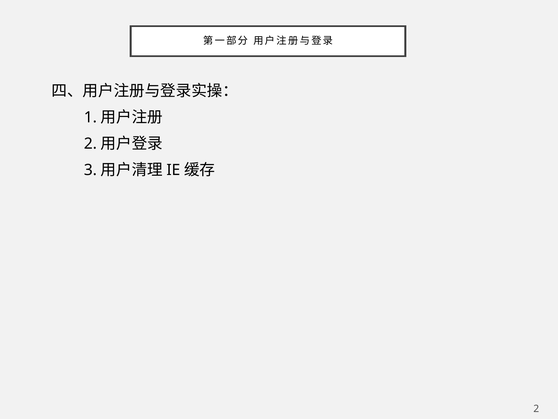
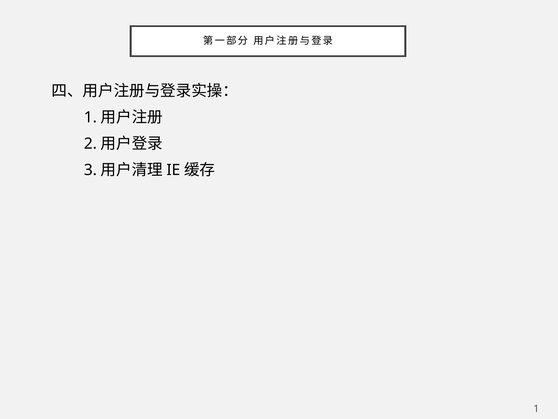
2 at (536, 408): 2 -> 1
